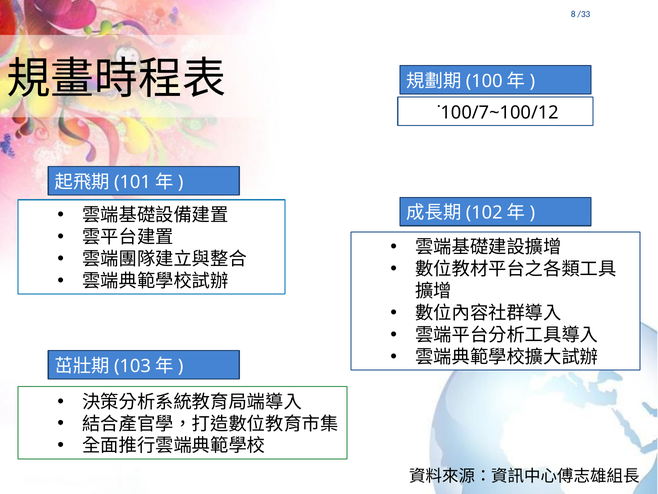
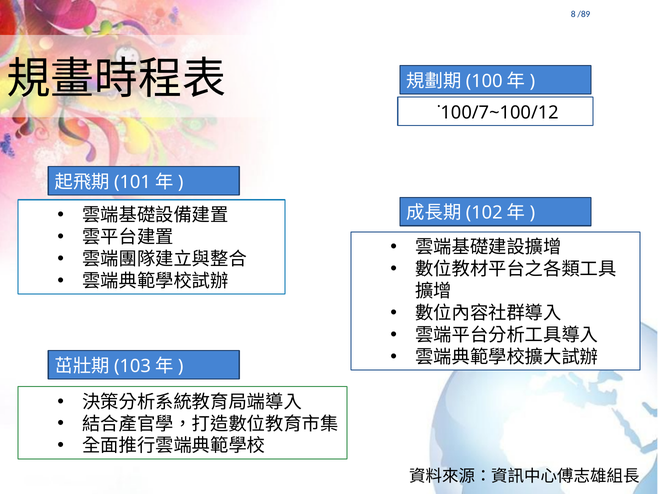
/33: /33 -> /89
